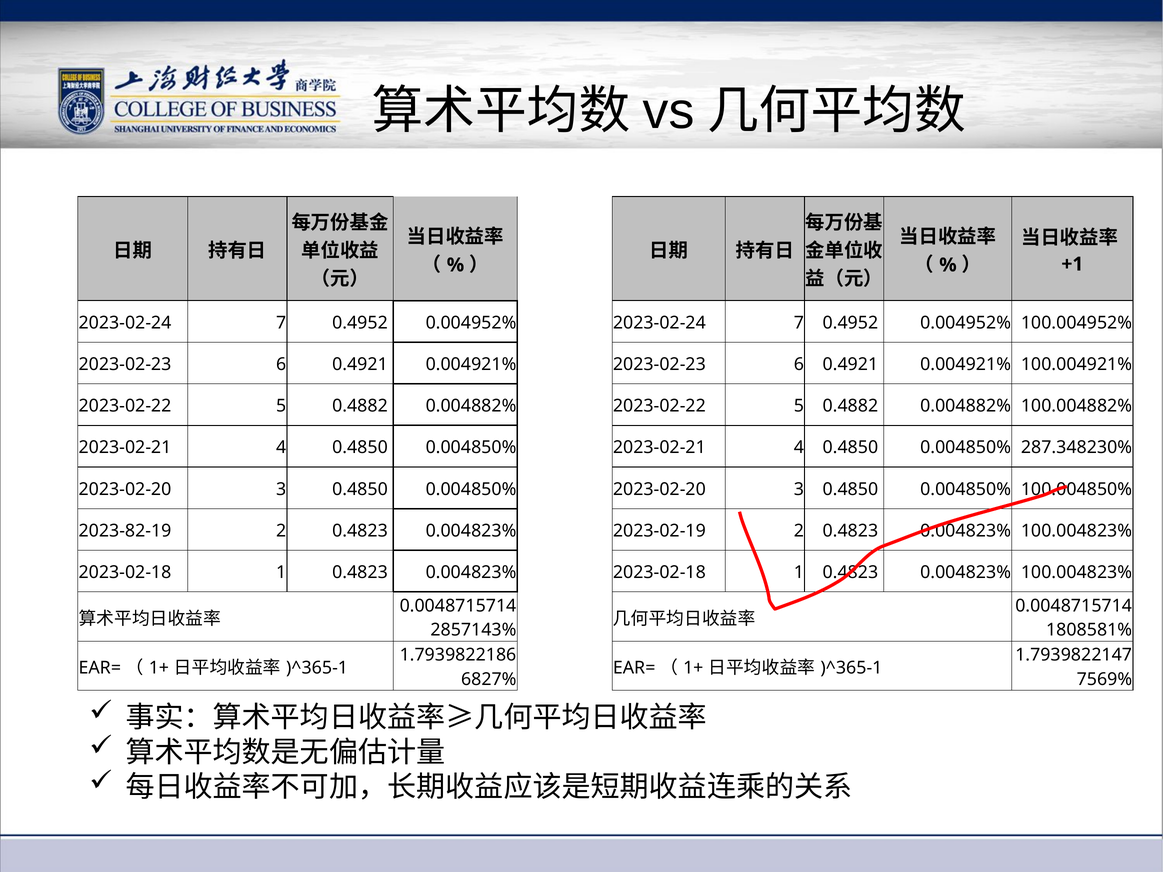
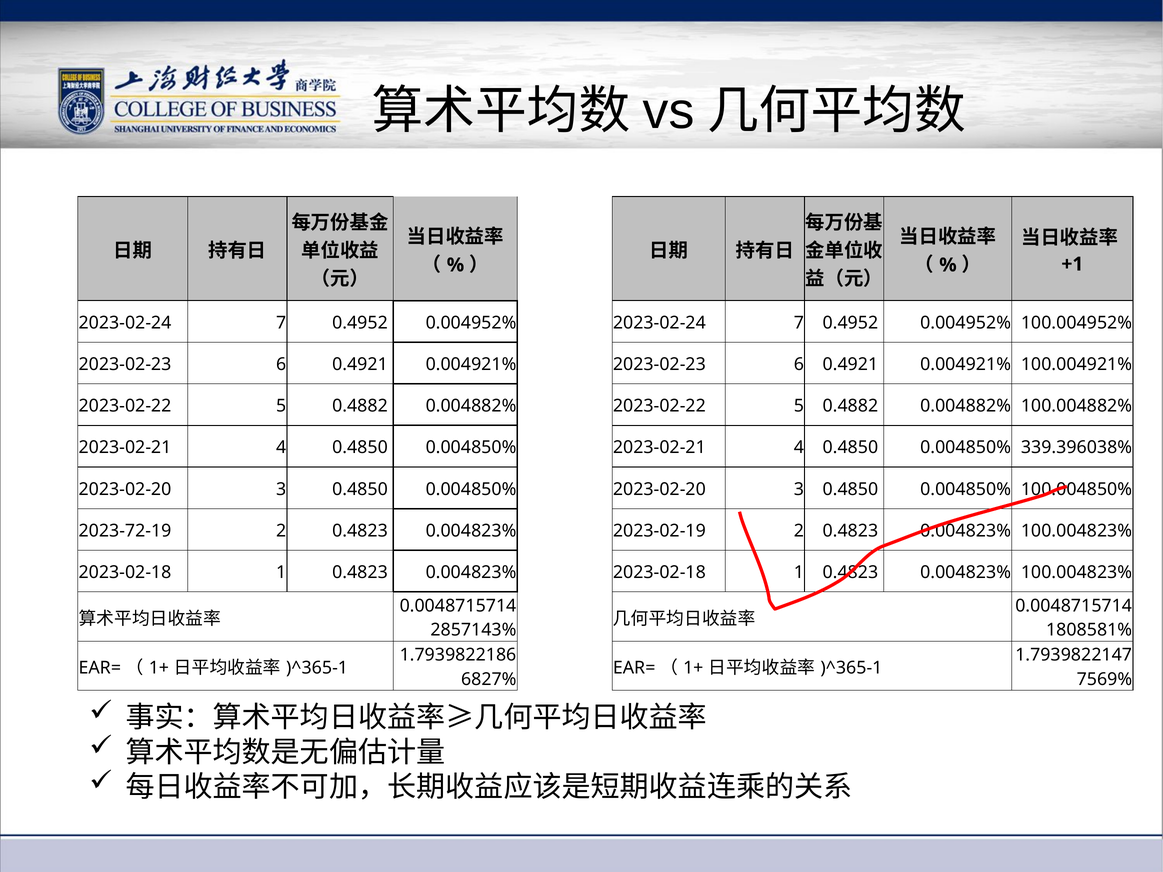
287.348230%: 287.348230% -> 339.396038%
2023-82-19: 2023-82-19 -> 2023-72-19
